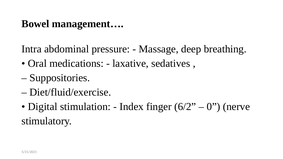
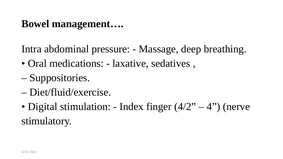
6/2: 6/2 -> 4/2
0: 0 -> 4
